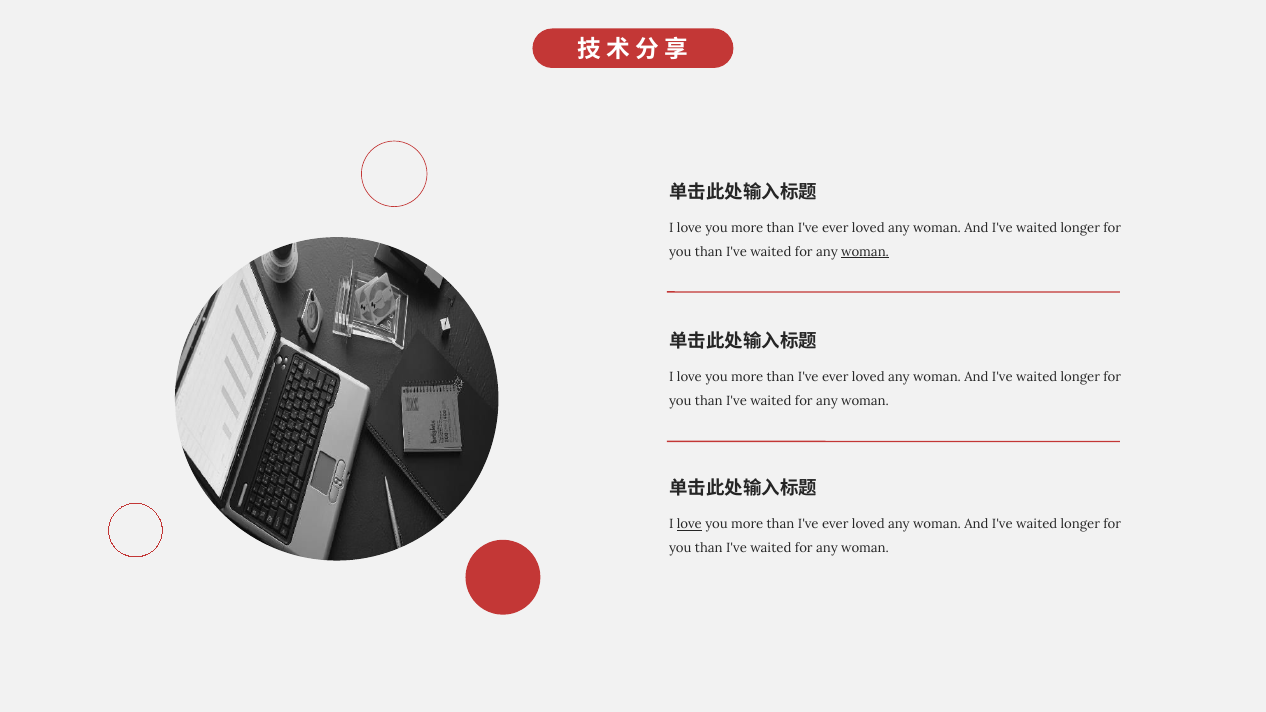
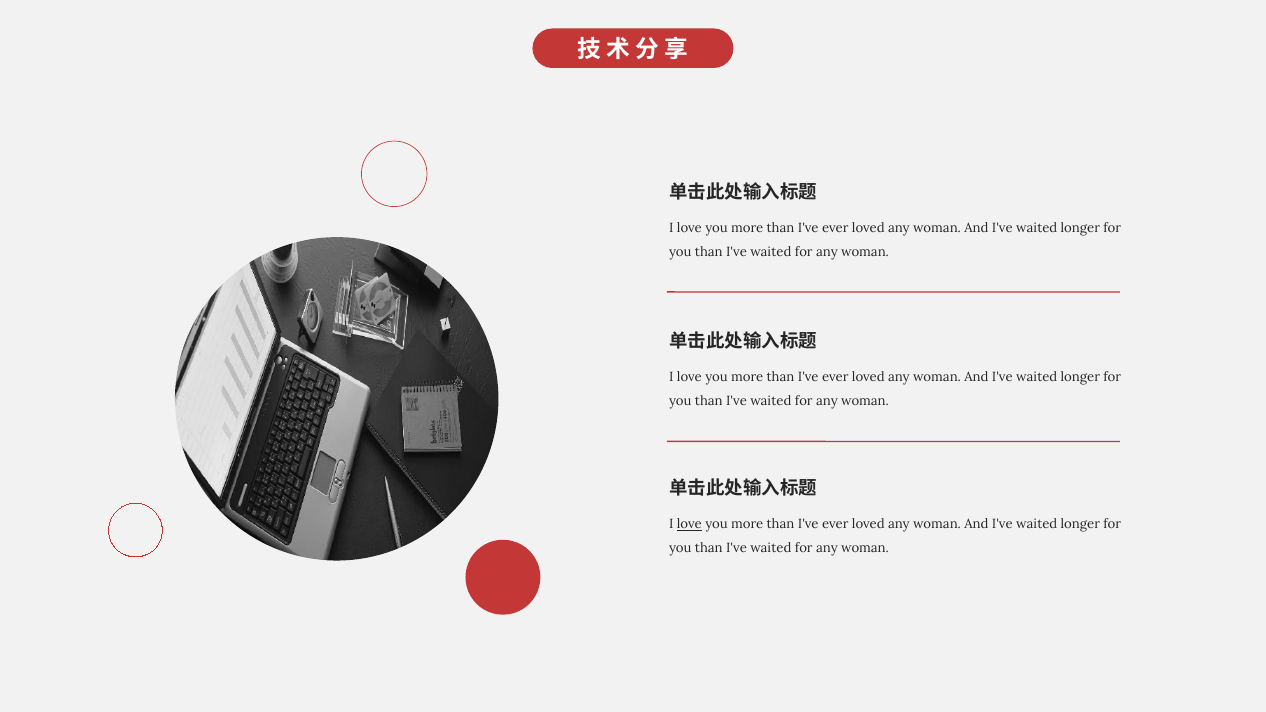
woman at (865, 252) underline: present -> none
